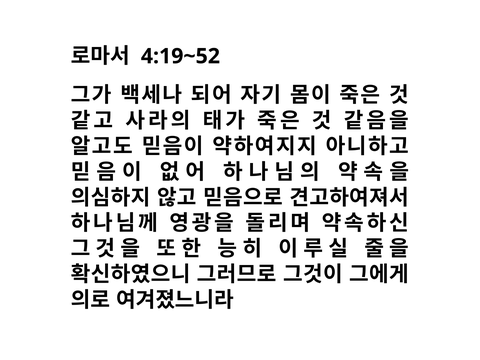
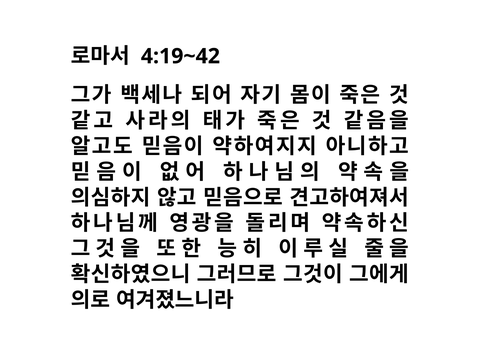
4:19~52: 4:19~52 -> 4:19~42
